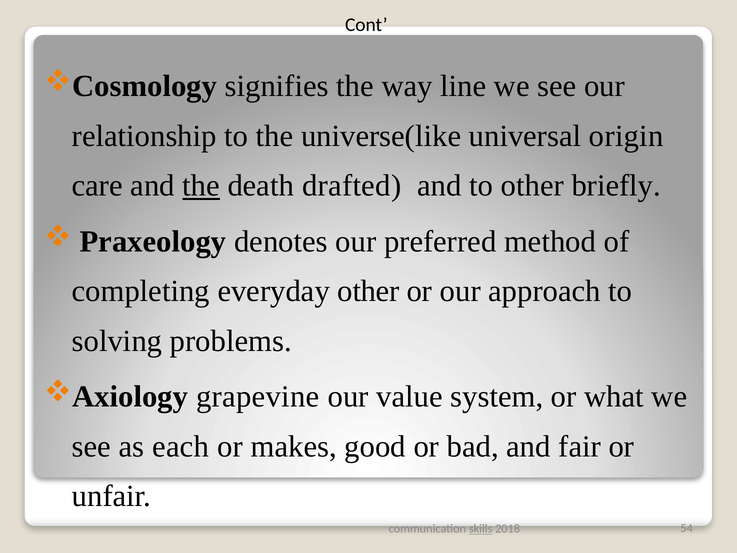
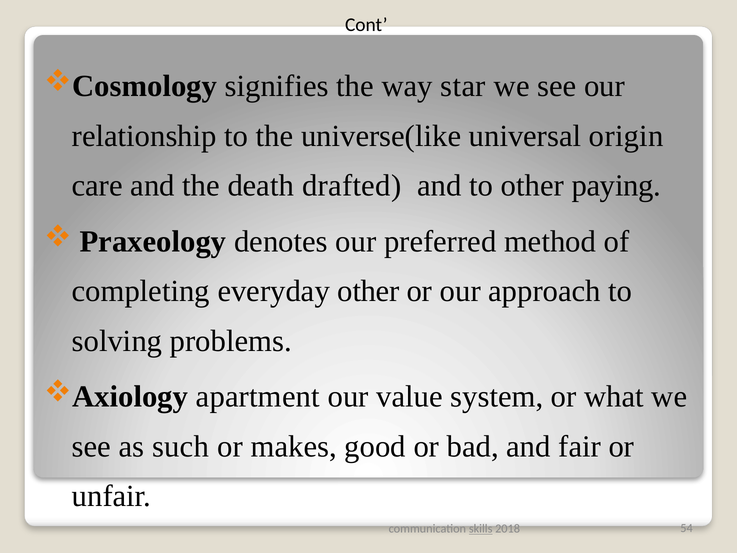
line: line -> star
the at (201, 186) underline: present -> none
briefly: briefly -> paying
grapevine: grapevine -> apartment
each: each -> such
